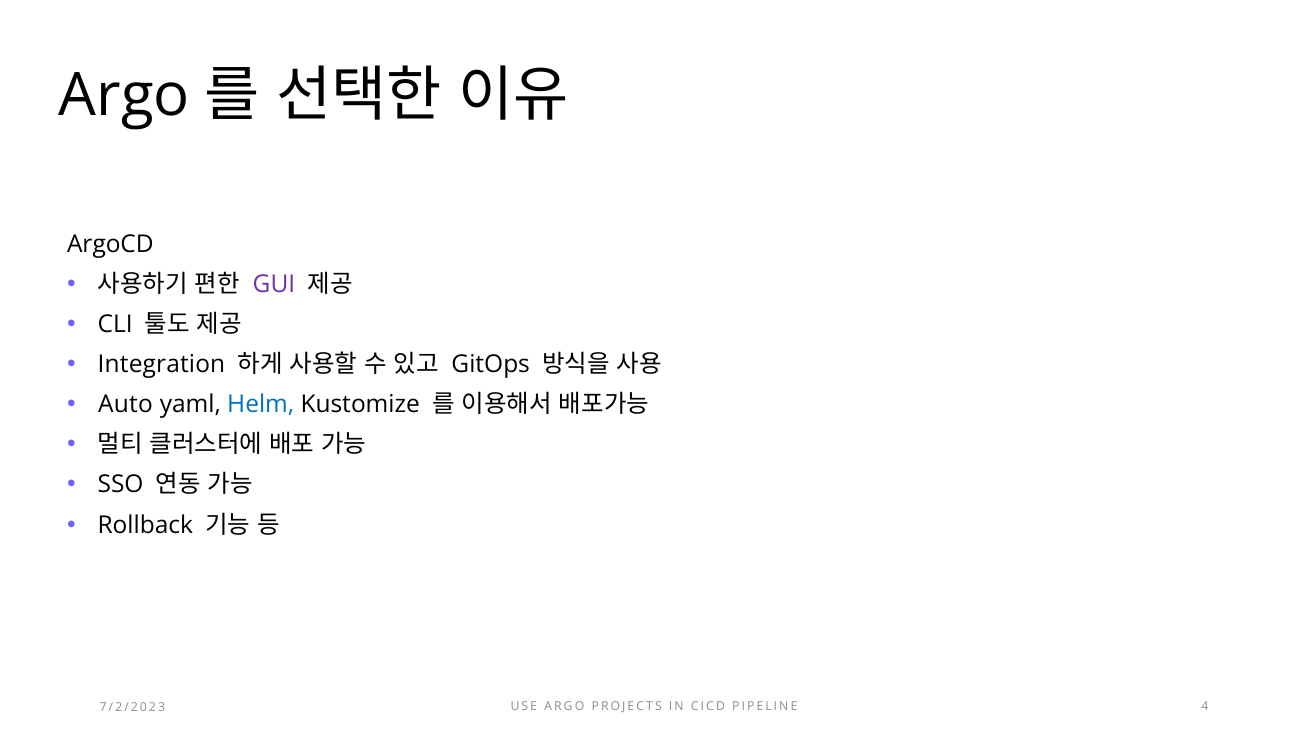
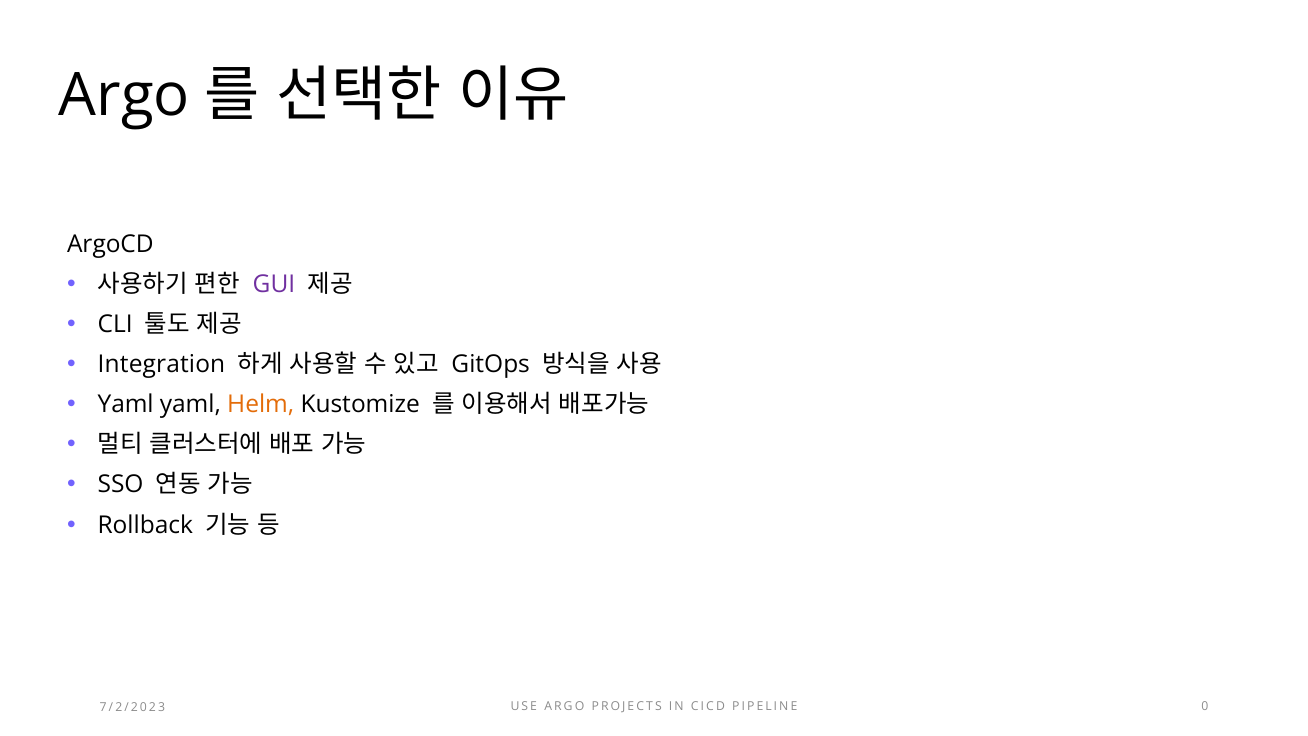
Auto at (125, 404): Auto -> Yaml
Helm colour: blue -> orange
4: 4 -> 0
